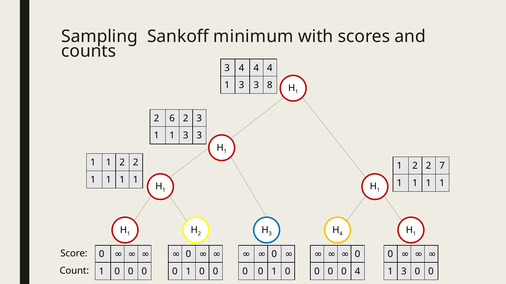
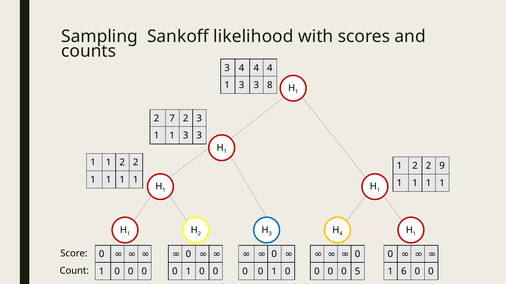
minimum: minimum -> likelihood
6: 6 -> 7
7: 7 -> 9
0 4: 4 -> 5
3 at (404, 272): 3 -> 6
